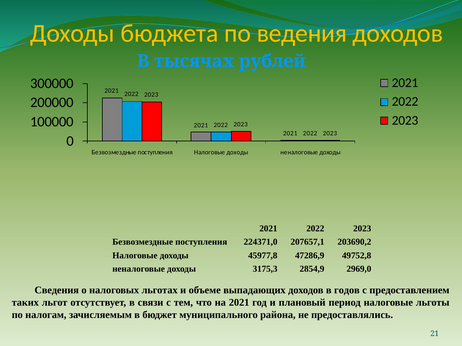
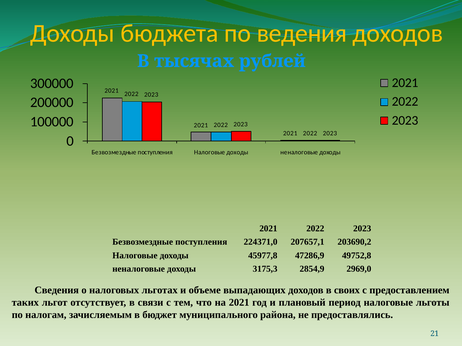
годов: годов -> своих
